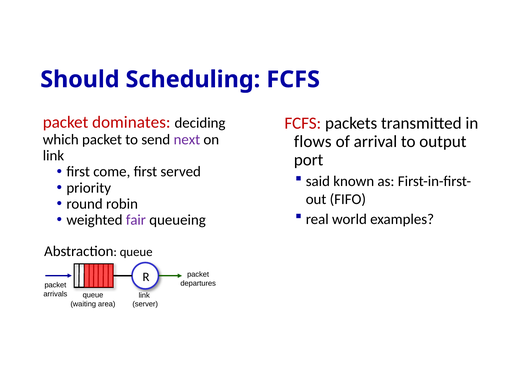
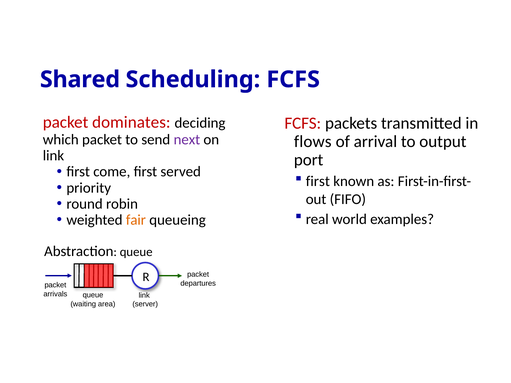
Should: Should -> Shared
said at (318, 181): said -> first
fair colour: purple -> orange
